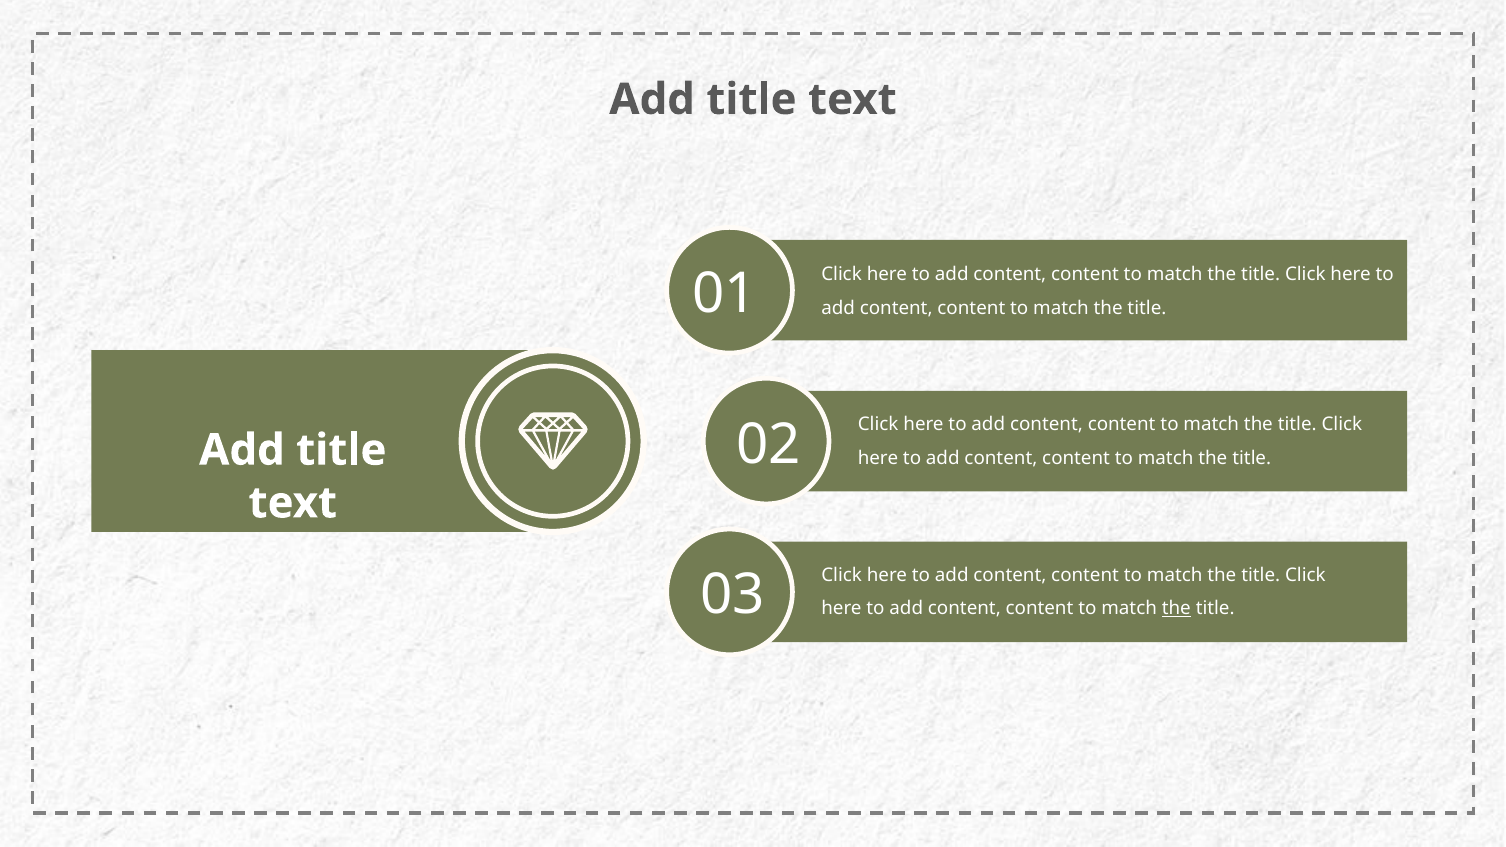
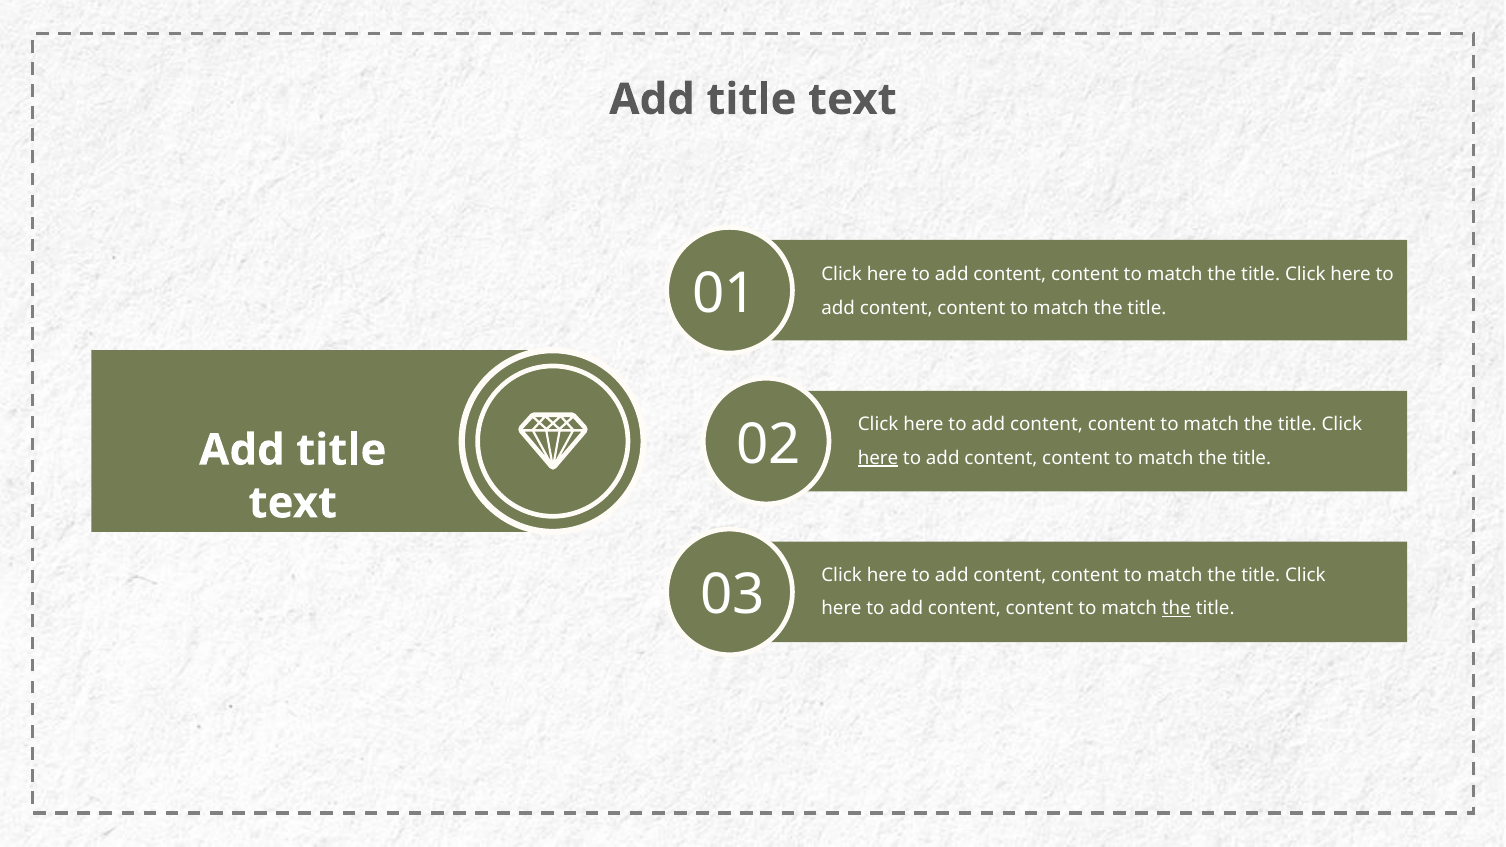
here at (878, 458) underline: none -> present
